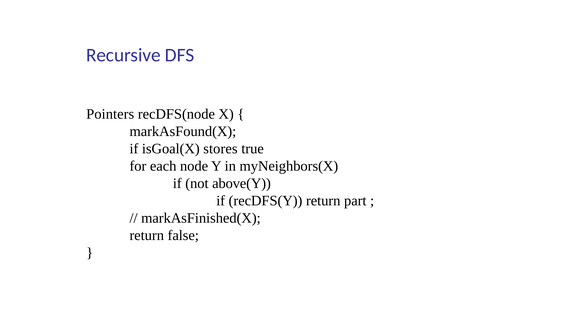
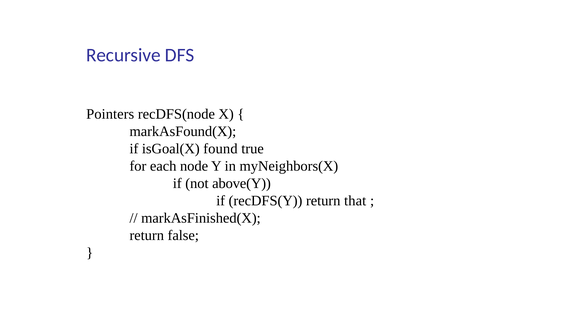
stores: stores -> found
part: part -> that
